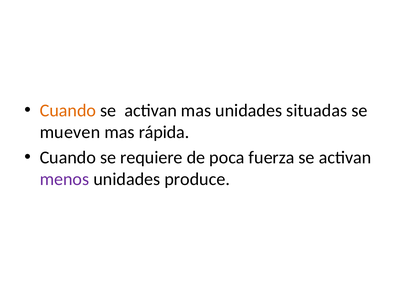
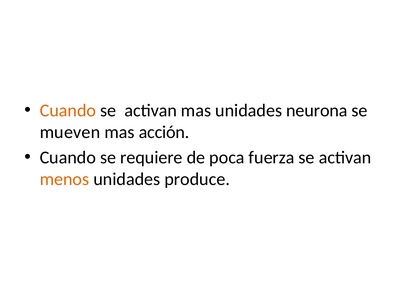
situadas: situadas -> neurona
rápida: rápida -> acción
menos colour: purple -> orange
